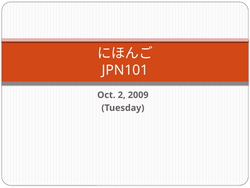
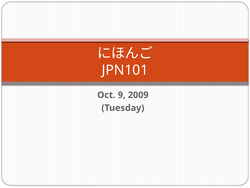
2: 2 -> 9
